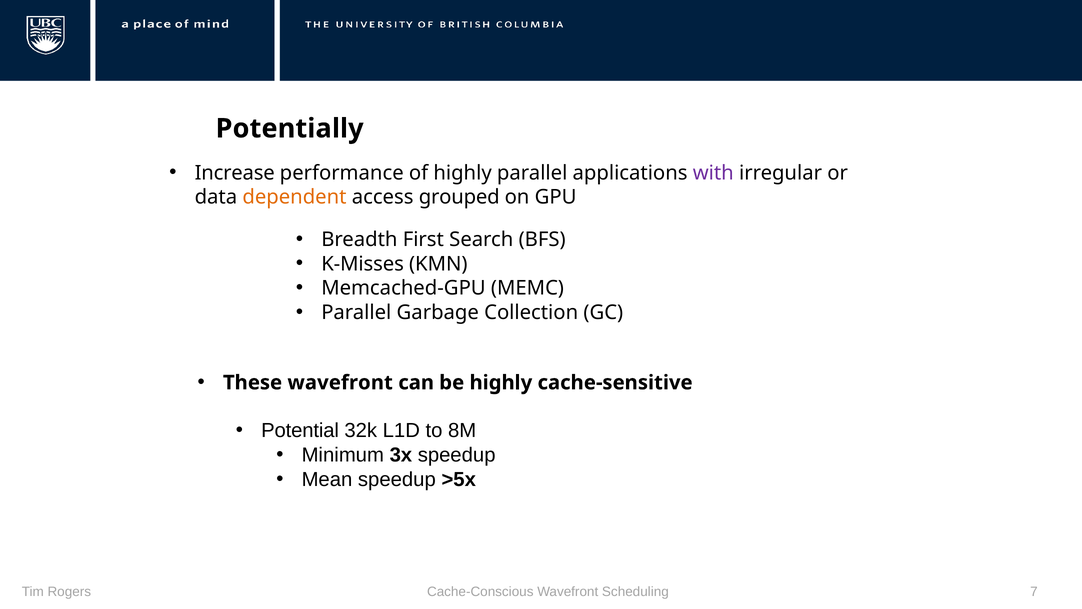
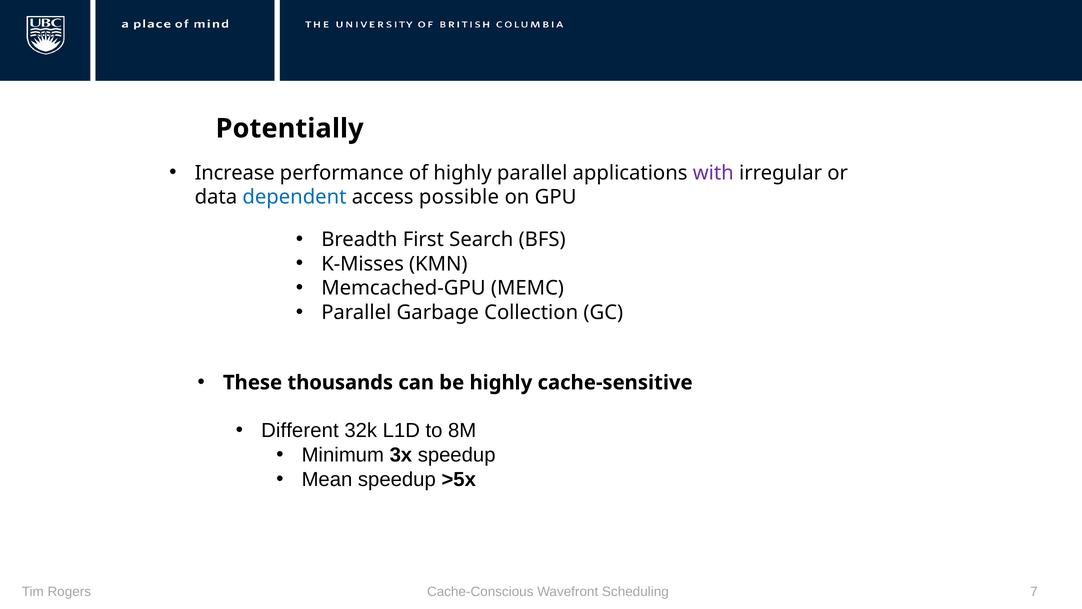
dependent colour: orange -> blue
grouped: grouped -> possible
These wavefront: wavefront -> thousands
Potential: Potential -> Different
